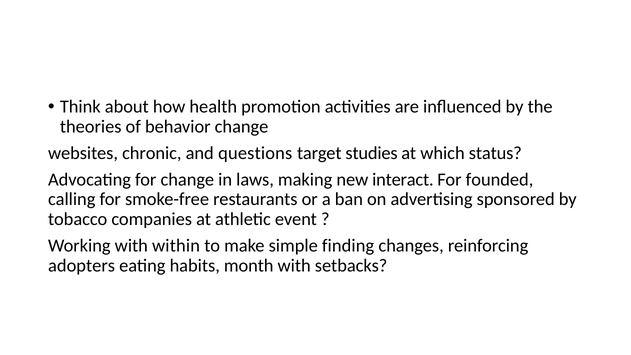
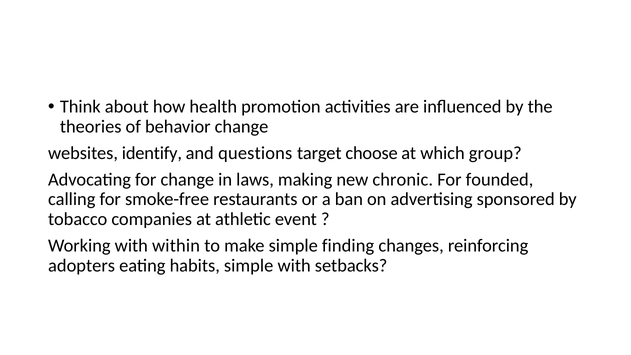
chronic: chronic -> identify
studies: studies -> choose
status: status -> group
interact: interact -> chronic
habits month: month -> simple
